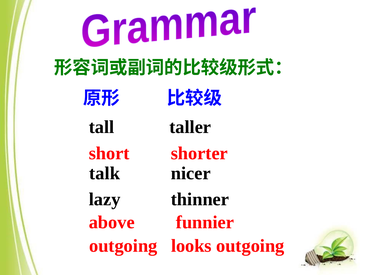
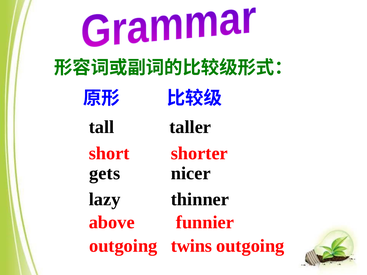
talk: talk -> gets
looks: looks -> twins
